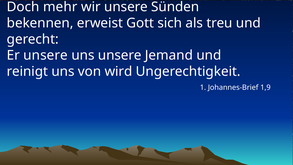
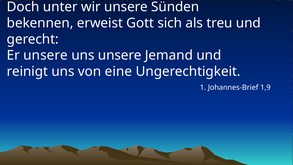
mehr: mehr -> unter
wird: wird -> eine
